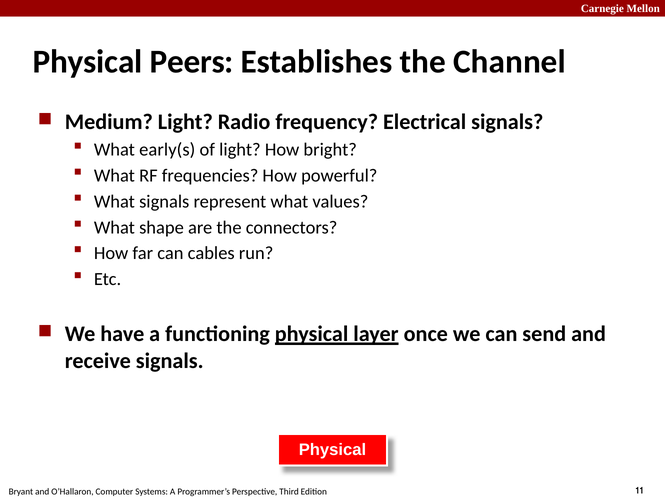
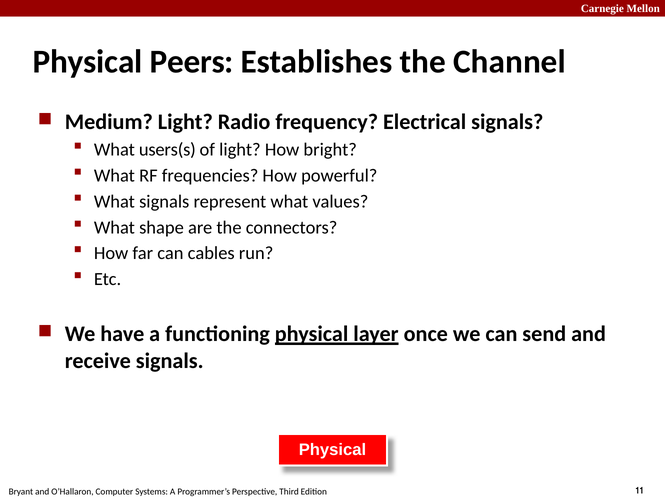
early(s: early(s -> users(s
